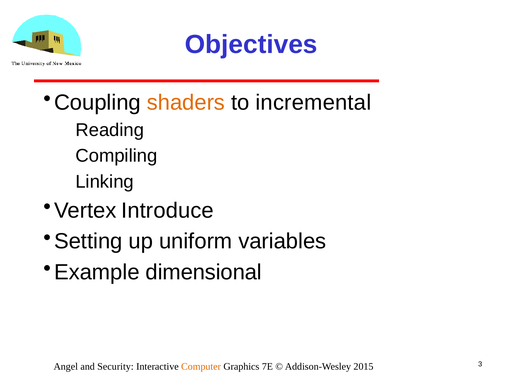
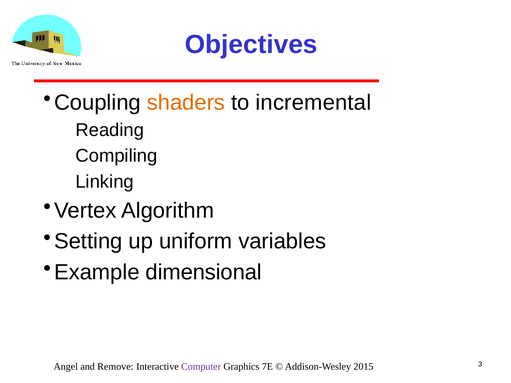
Introduce: Introduce -> Algorithm
Security: Security -> Remove
Computer colour: orange -> purple
